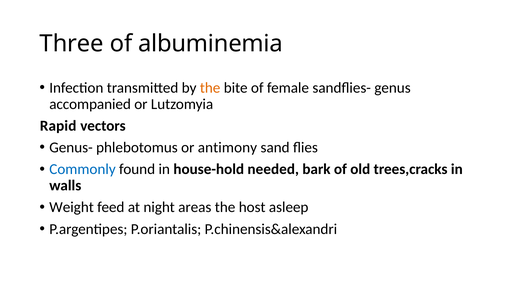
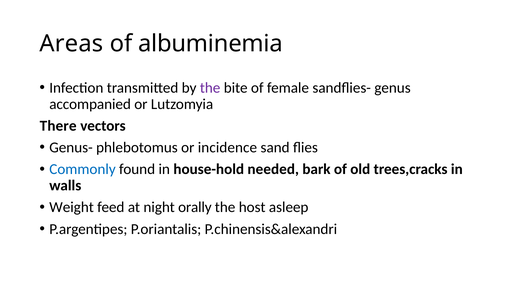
Three: Three -> Areas
the at (210, 88) colour: orange -> purple
Rapid: Rapid -> There
antimony: antimony -> incidence
areas: areas -> orally
